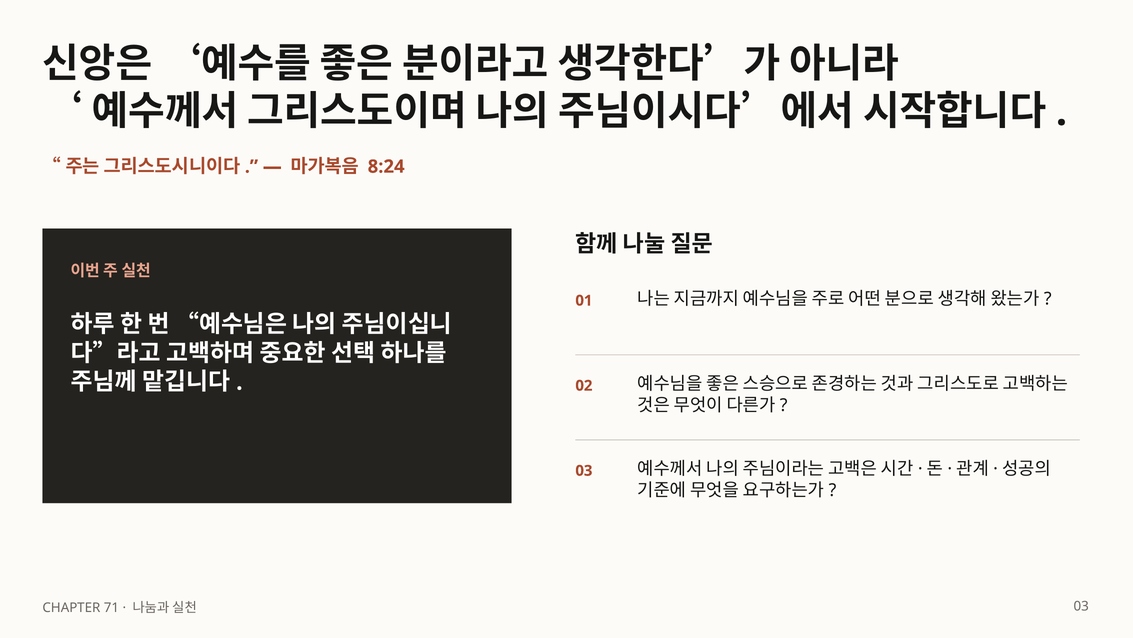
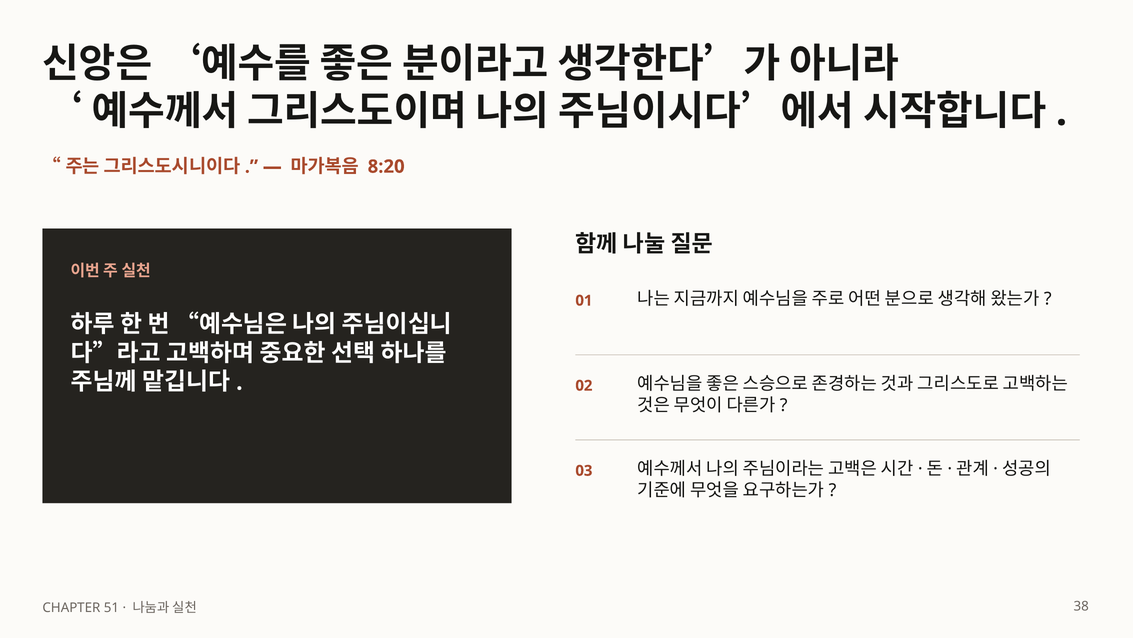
8:24: 8:24 -> 8:20
71: 71 -> 51
03 at (1081, 605): 03 -> 38
